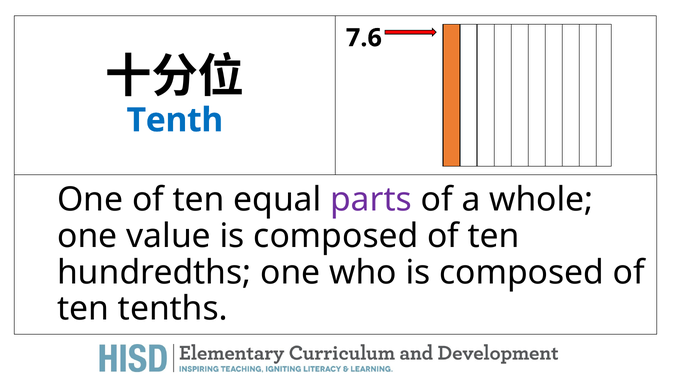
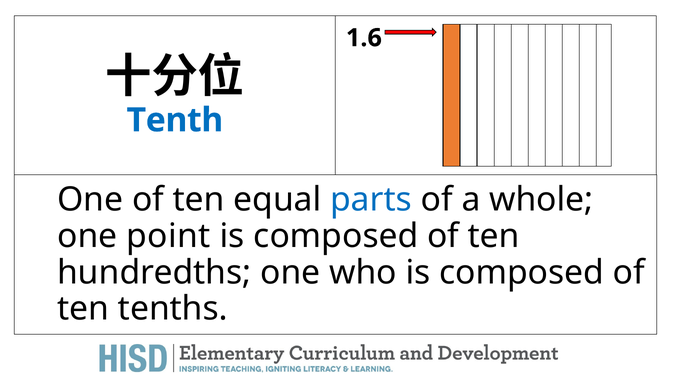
7.6: 7.6 -> 1.6
parts colour: purple -> blue
value: value -> point
